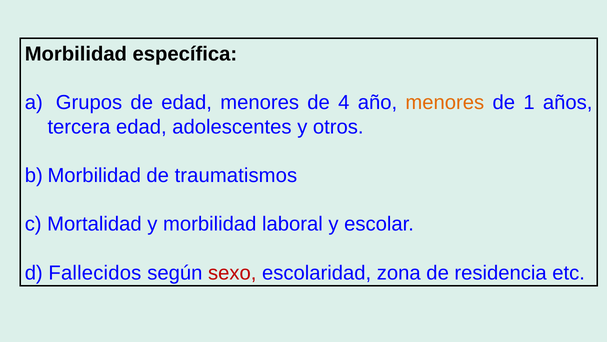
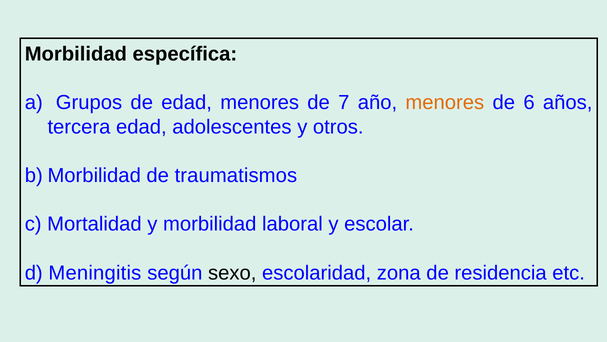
4: 4 -> 7
1: 1 -> 6
Fallecidos: Fallecidos -> Meningitis
sexo colour: red -> black
